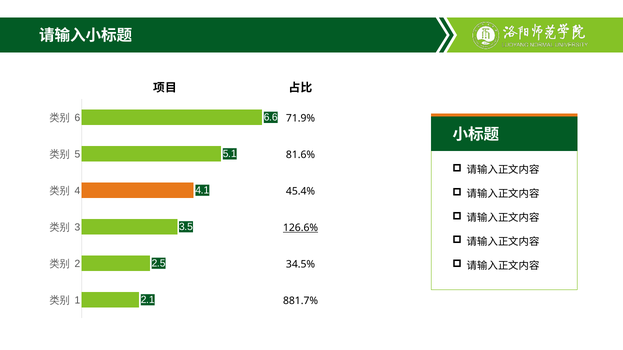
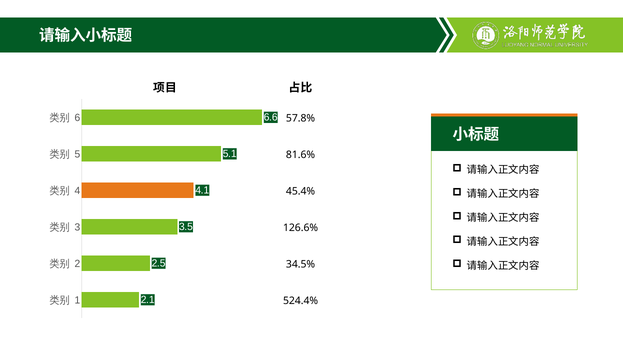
71.9%: 71.9% -> 57.8%
126.6% underline: present -> none
881.7%: 881.7% -> 524.4%
